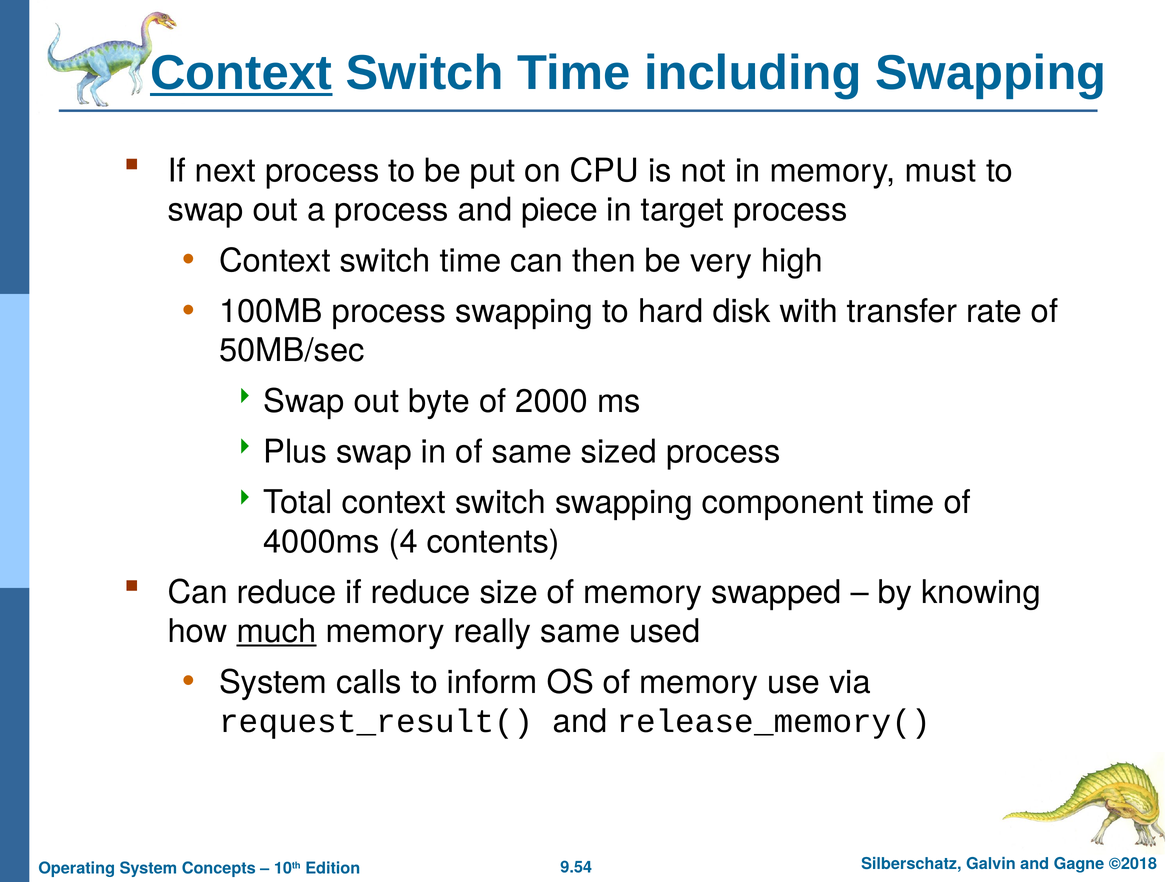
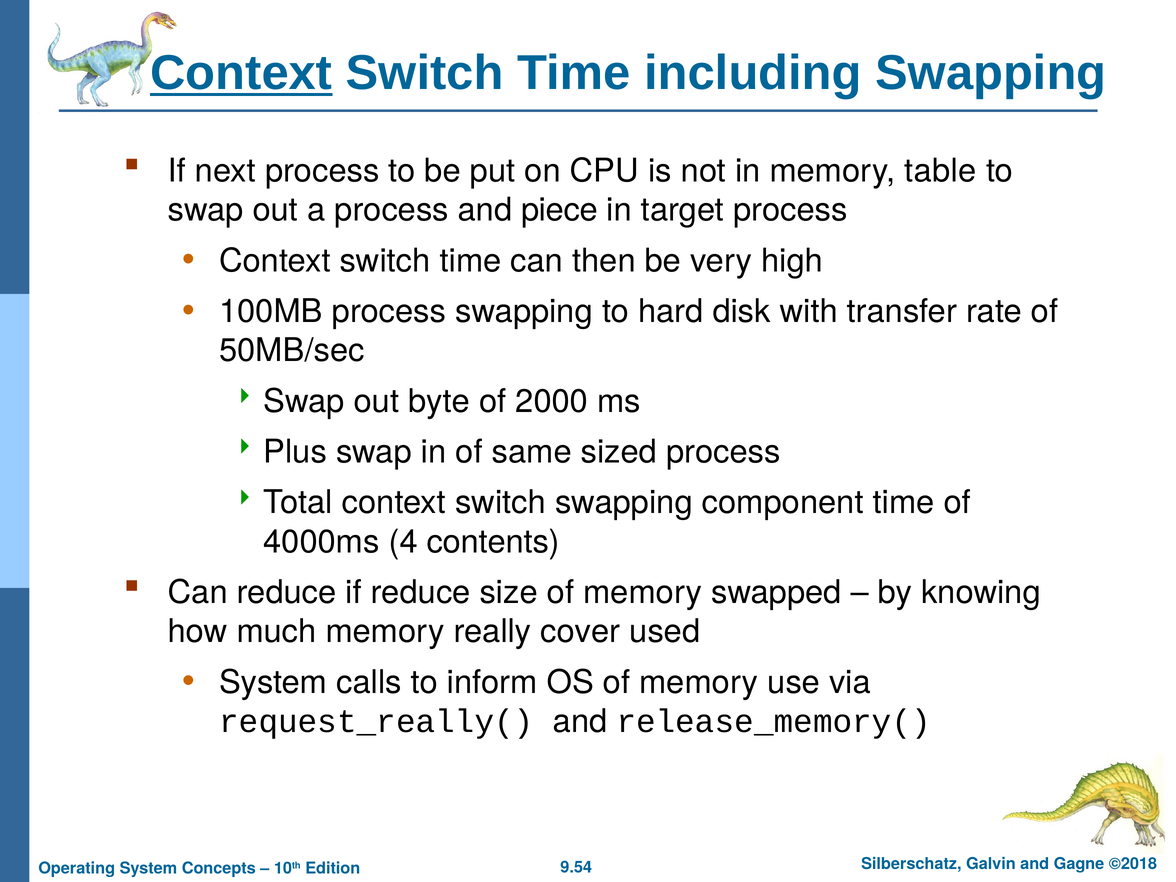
must: must -> table
much underline: present -> none
really same: same -> cover
request_result(: request_result( -> request_really(
